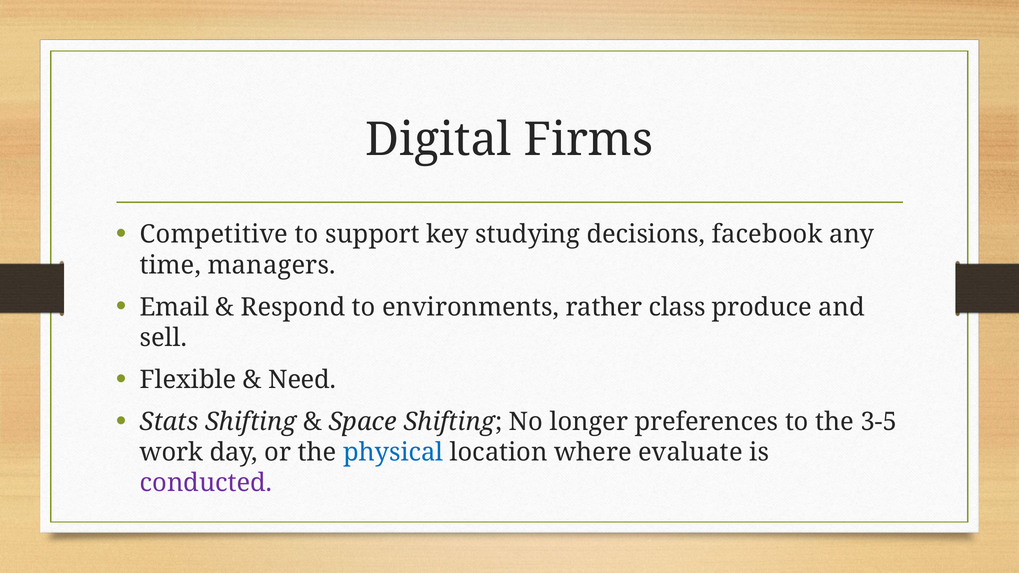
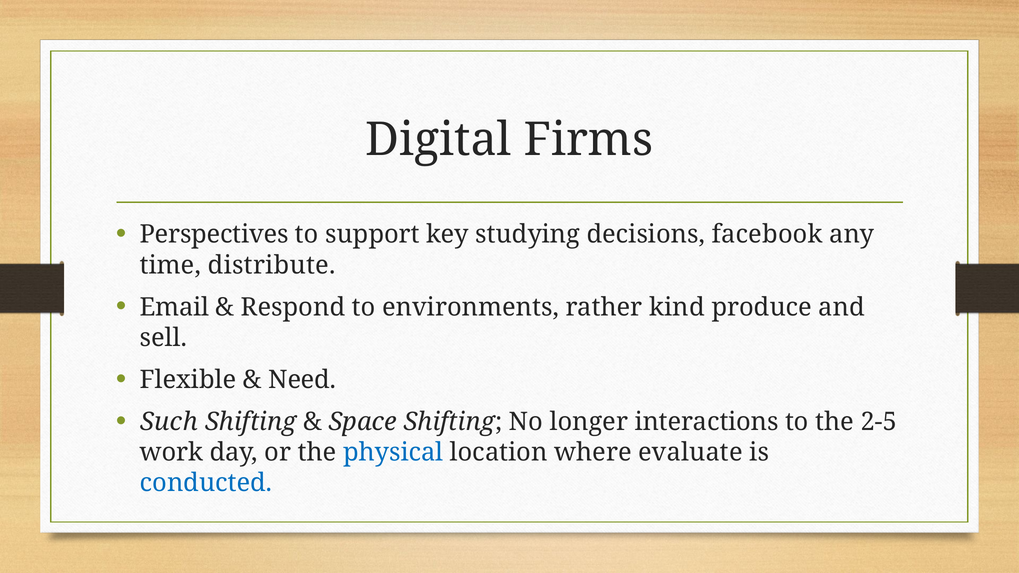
Competitive: Competitive -> Perspectives
managers: managers -> distribute
class: class -> kind
Stats: Stats -> Such
preferences: preferences -> interactions
3-5: 3-5 -> 2-5
conducted colour: purple -> blue
